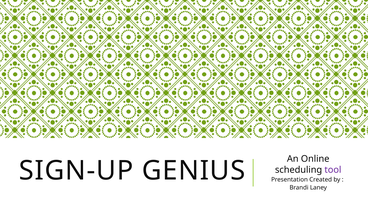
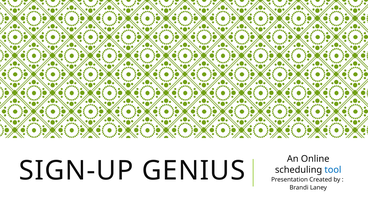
tool colour: purple -> blue
